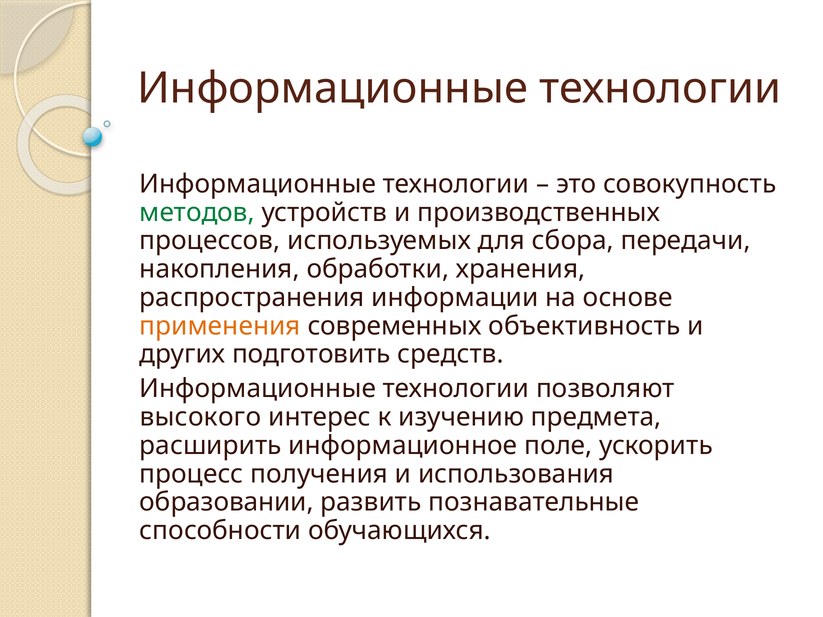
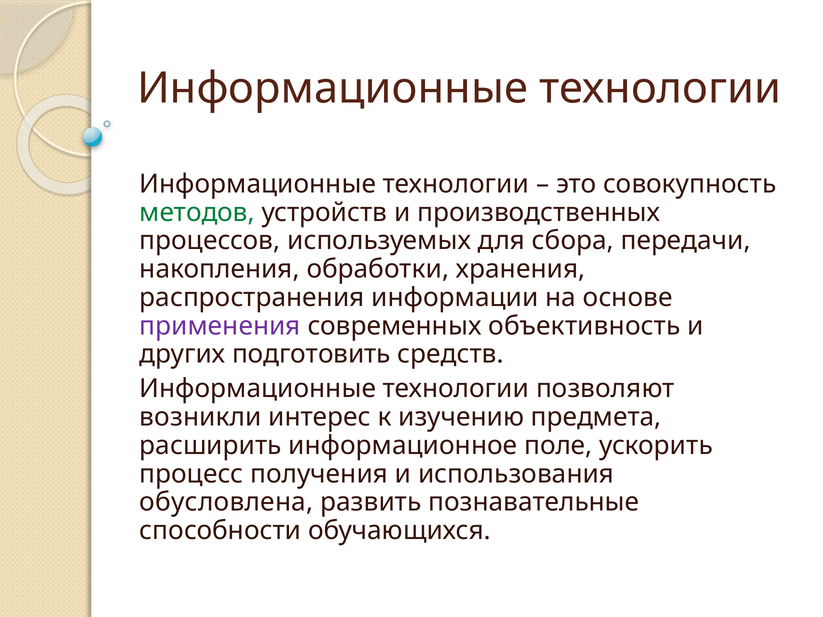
применения colour: orange -> purple
высокого: высокого -> возникли
образовании: образовании -> обусловлена
